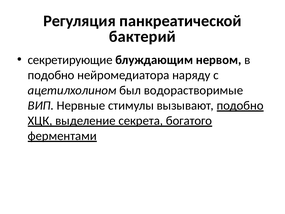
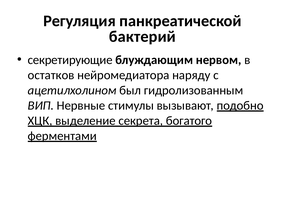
подобно at (51, 75): подобно -> остатков
водорастворимые: водорастворимые -> гидролизованным
